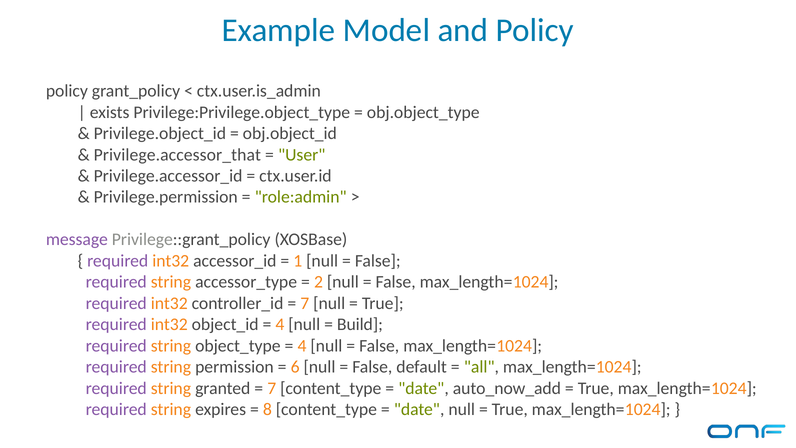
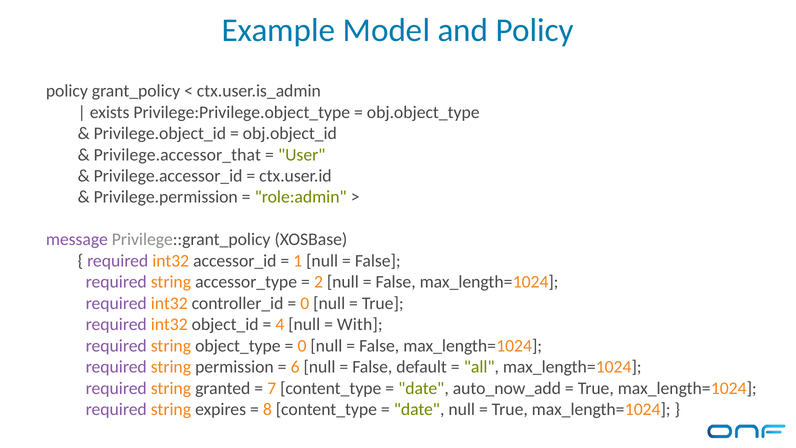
7 at (305, 303): 7 -> 0
Build: Build -> With
4 at (302, 346): 4 -> 0
